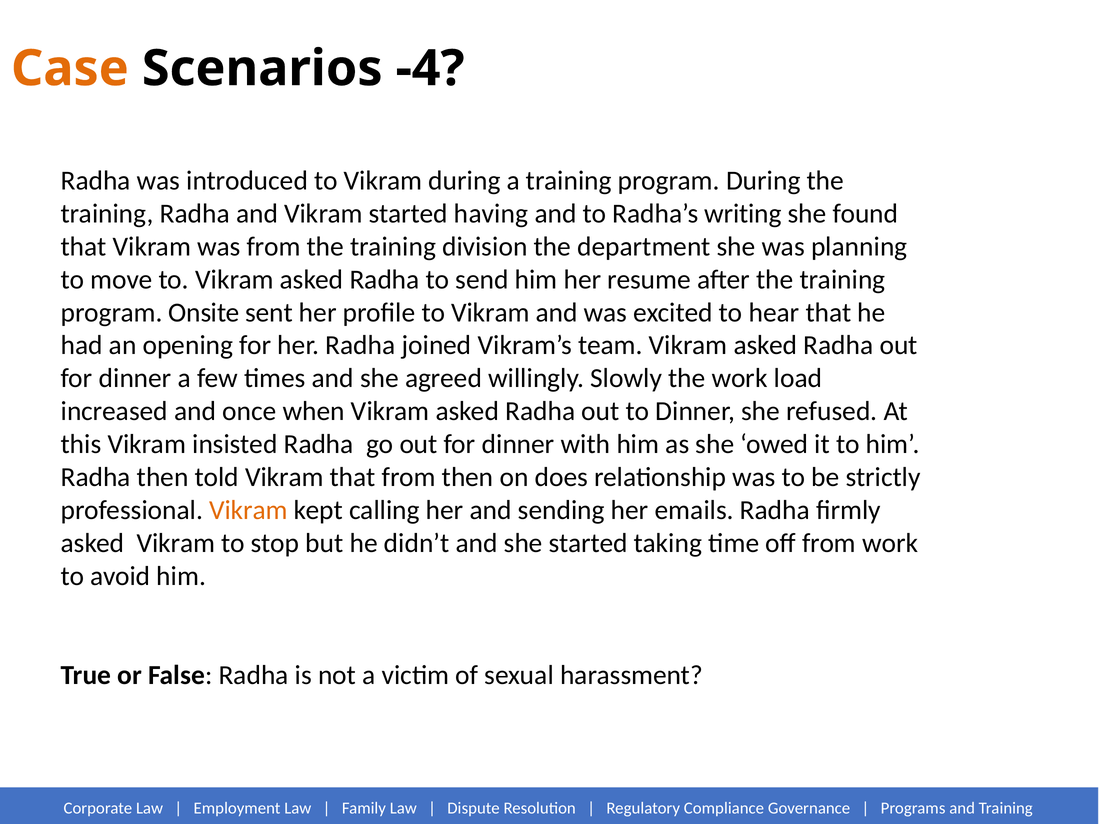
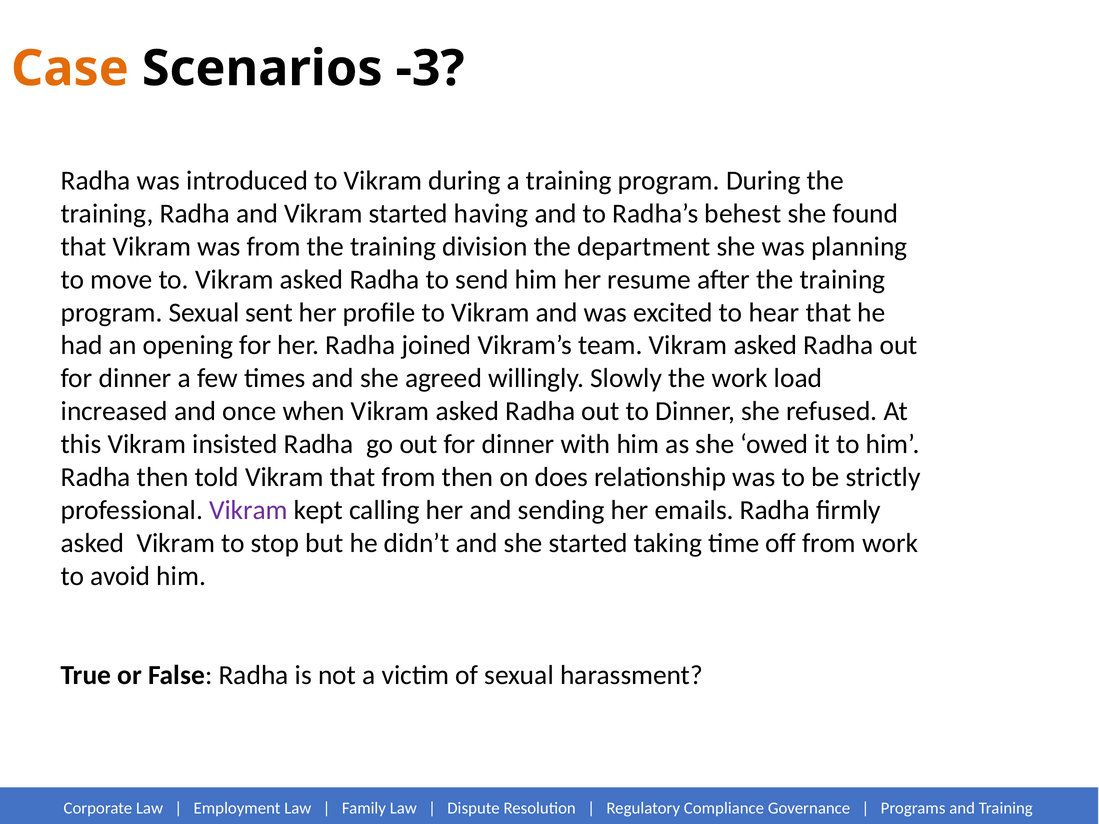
-4: -4 -> -3
writing: writing -> behest
program Onsite: Onsite -> Sexual
Vikram at (249, 510) colour: orange -> purple
